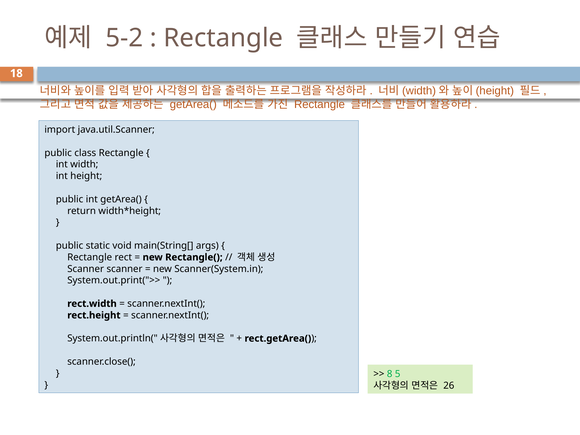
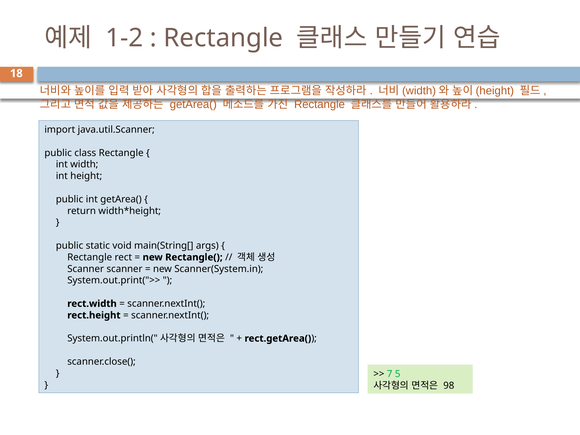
5-2: 5-2 -> 1-2
8: 8 -> 7
26: 26 -> 98
